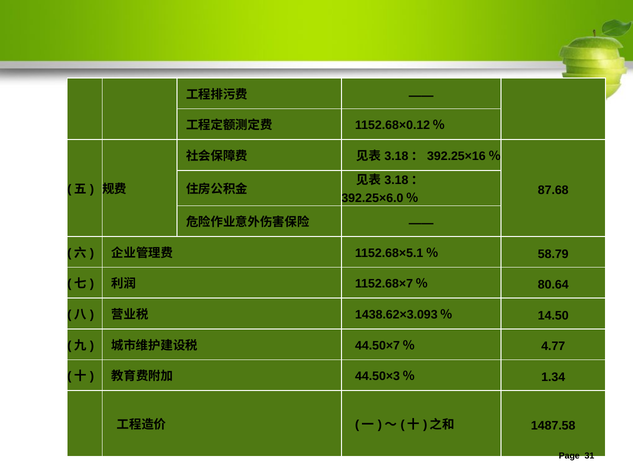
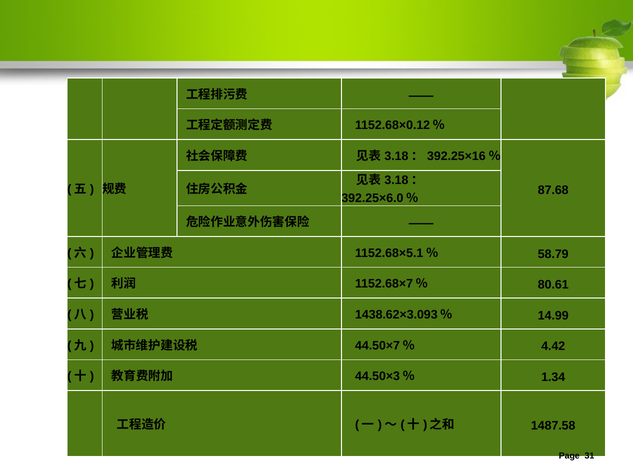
80.64: 80.64 -> 80.61
14.50: 14.50 -> 14.99
4.77: 4.77 -> 4.42
